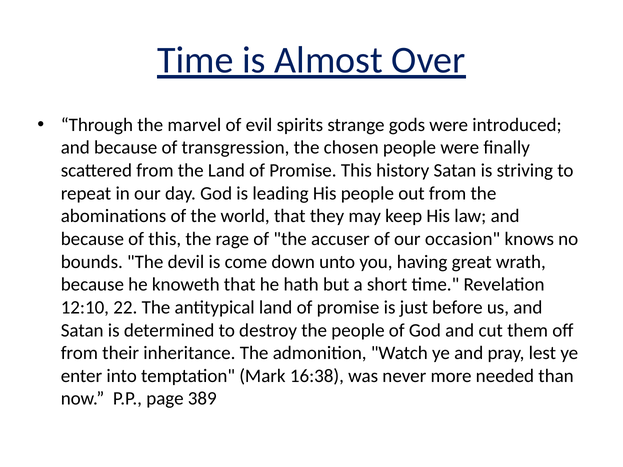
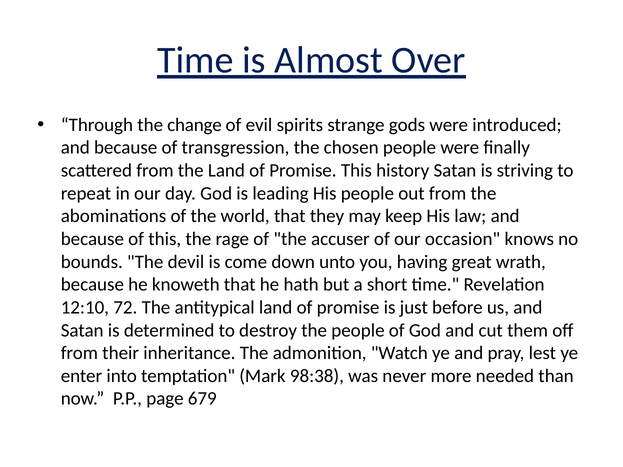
marvel: marvel -> change
22: 22 -> 72
16:38: 16:38 -> 98:38
389: 389 -> 679
